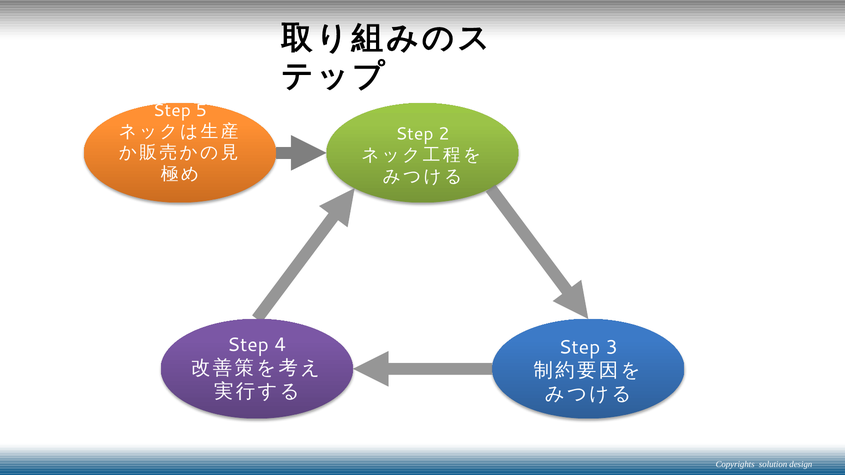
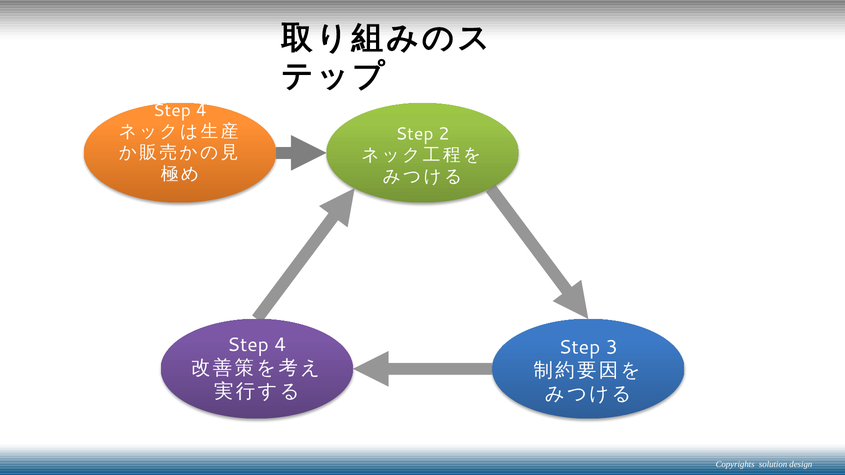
5 at (201, 111): 5 -> 4
